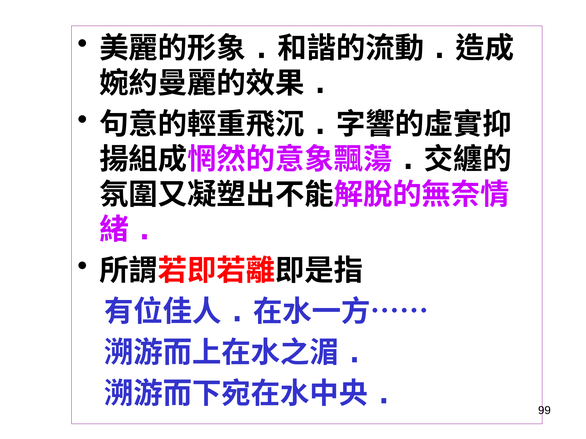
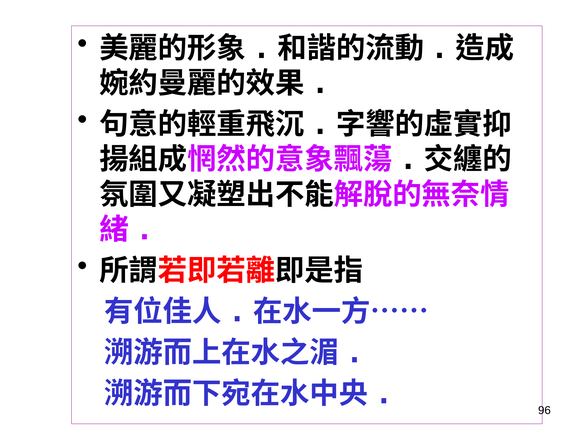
99: 99 -> 96
